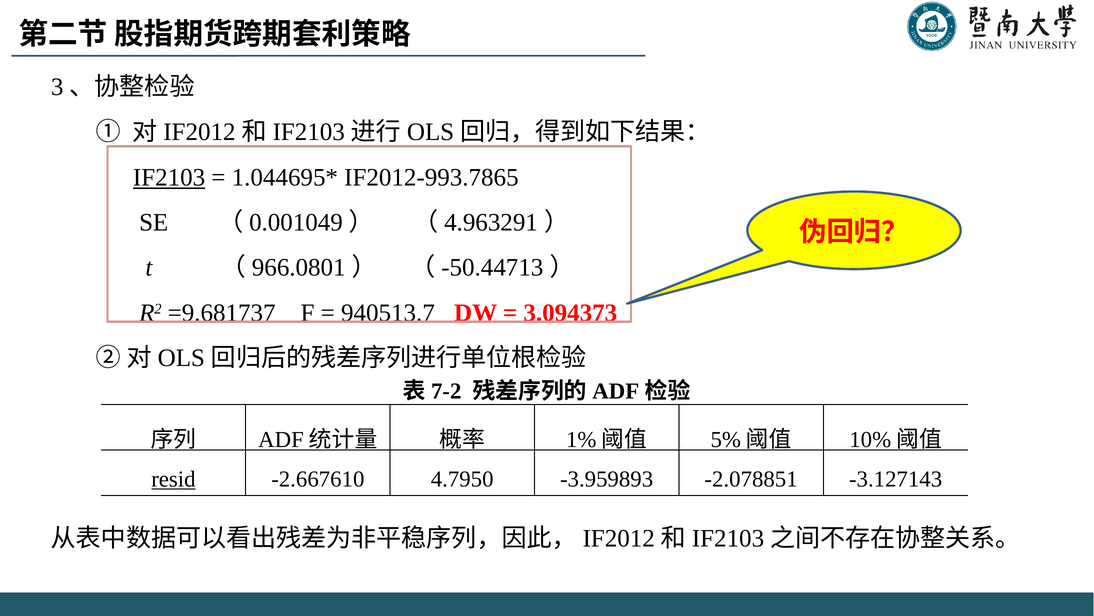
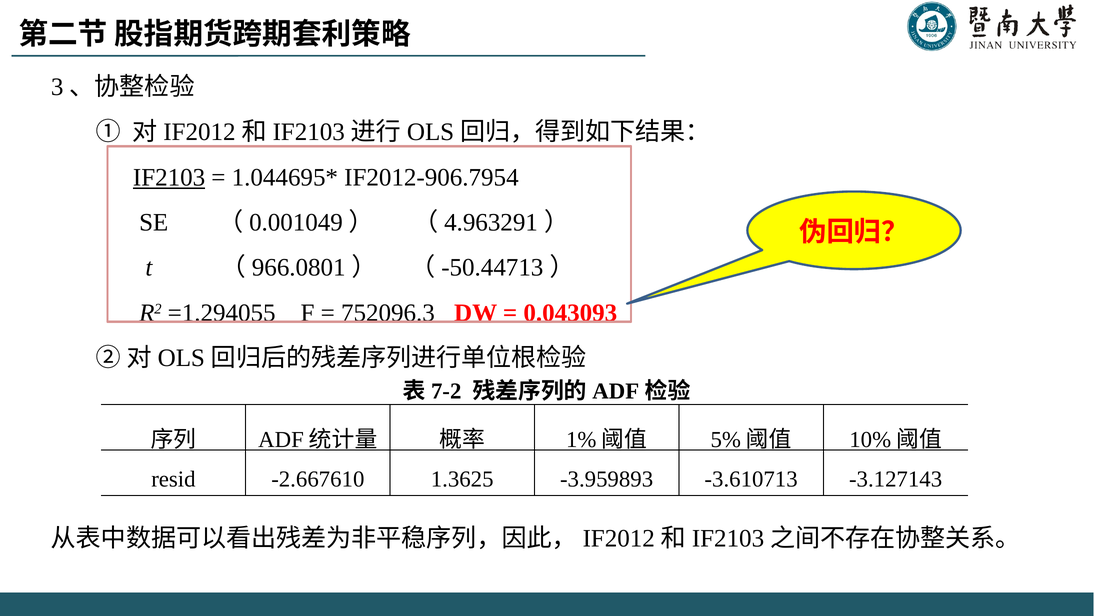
IF2012-993.7865: IF2012-993.7865 -> IF2012-906.7954
=9.681737: =9.681737 -> =1.294055
940513.7: 940513.7 -> 752096.3
3.094373: 3.094373 -> 0.043093
resid underline: present -> none
4.7950: 4.7950 -> 1.3625
-2.078851: -2.078851 -> -3.610713
